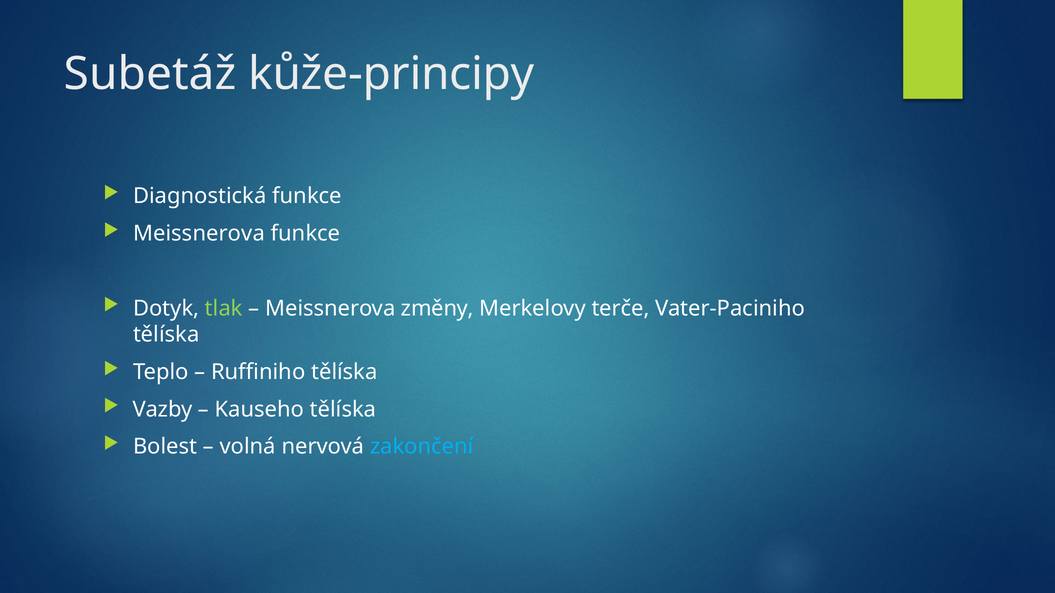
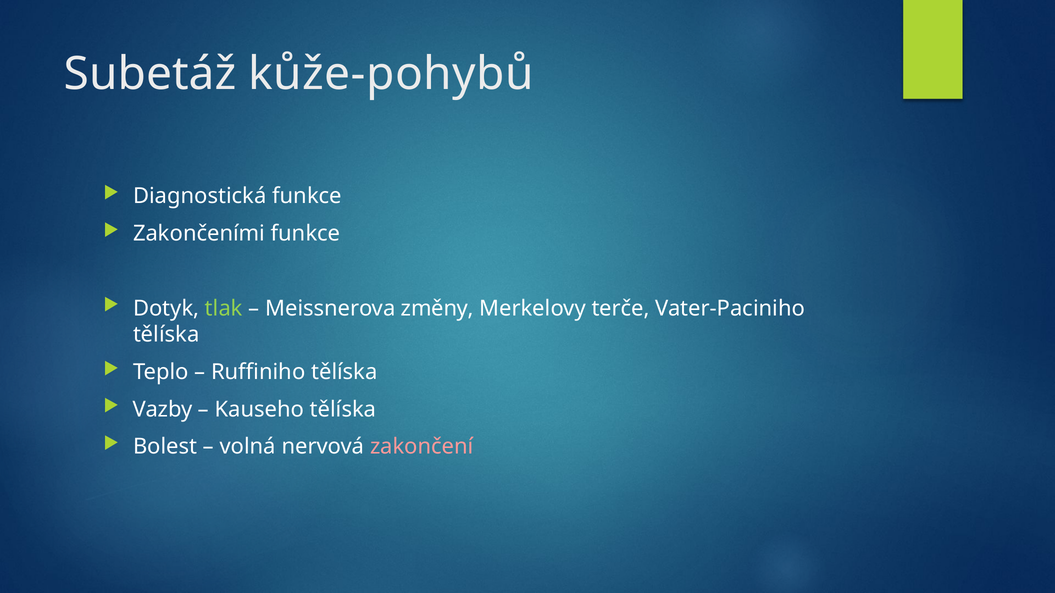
kůže-principy: kůže-principy -> kůže-pohybů
Meissnerova at (199, 234): Meissnerova -> Zakončeními
zakončení colour: light blue -> pink
